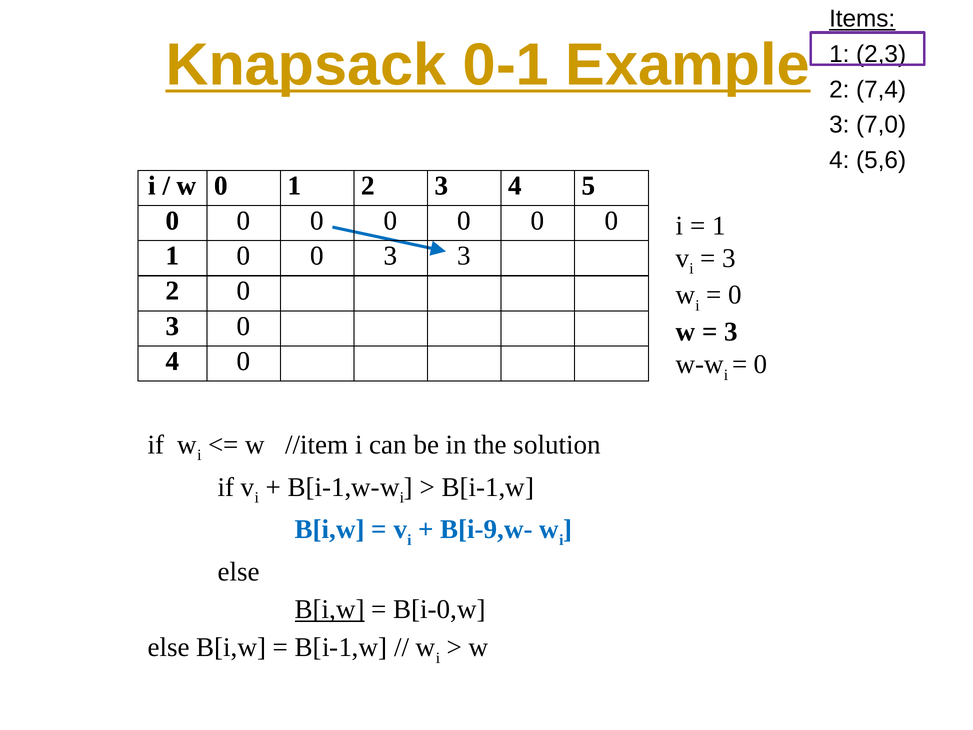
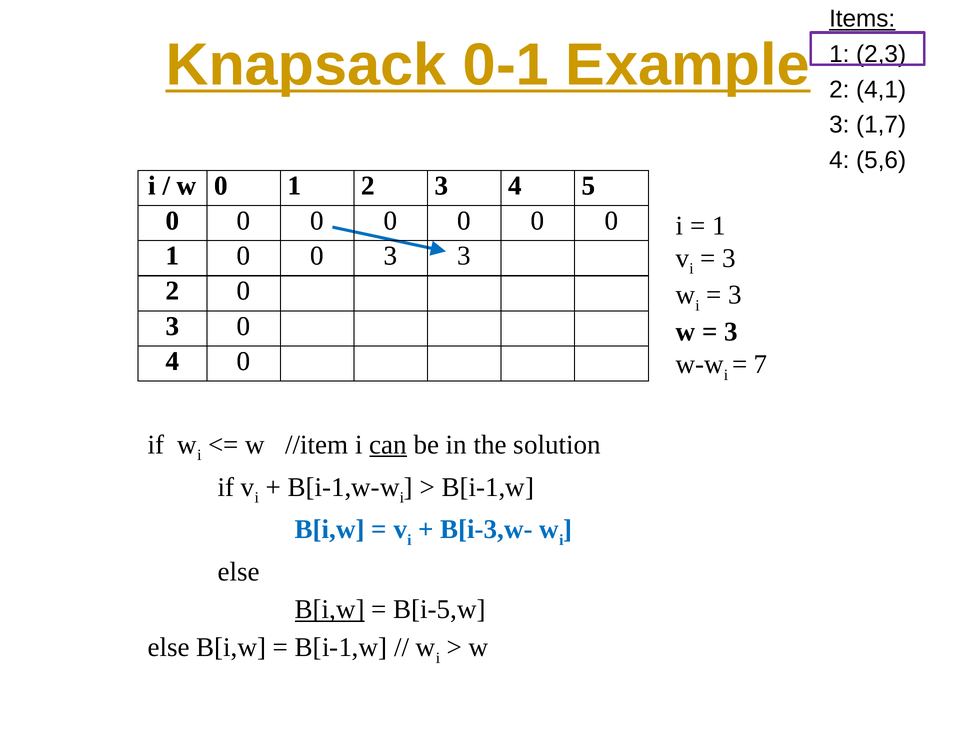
7,4: 7,4 -> 4,1
7,0: 7,0 -> 1,7
0 at (735, 295): 0 -> 3
0 at (761, 364): 0 -> 7
can underline: none -> present
B[i-9,w-: B[i-9,w- -> B[i-3,w-
B[i-0,w: B[i-0,w -> B[i-5,w
